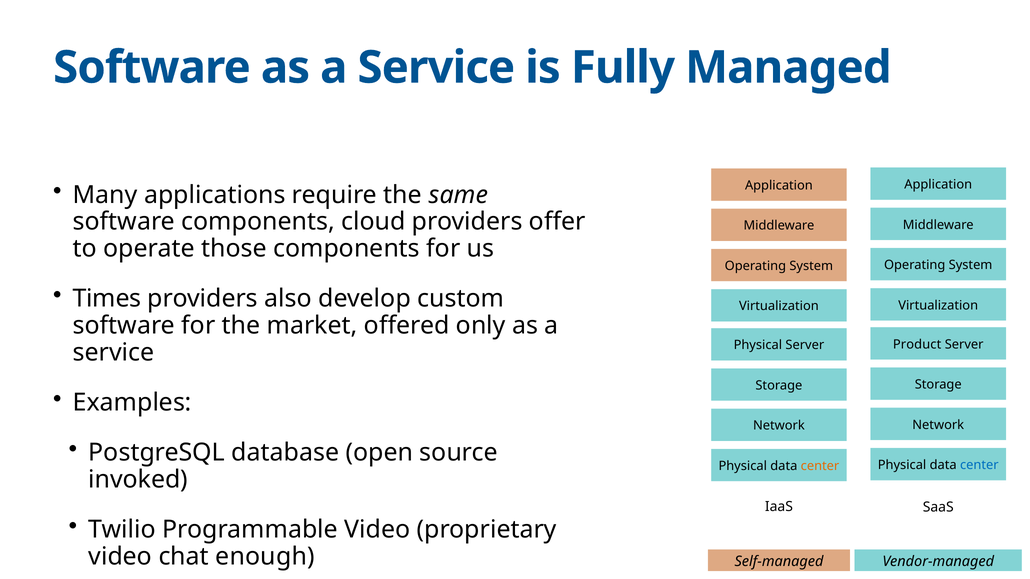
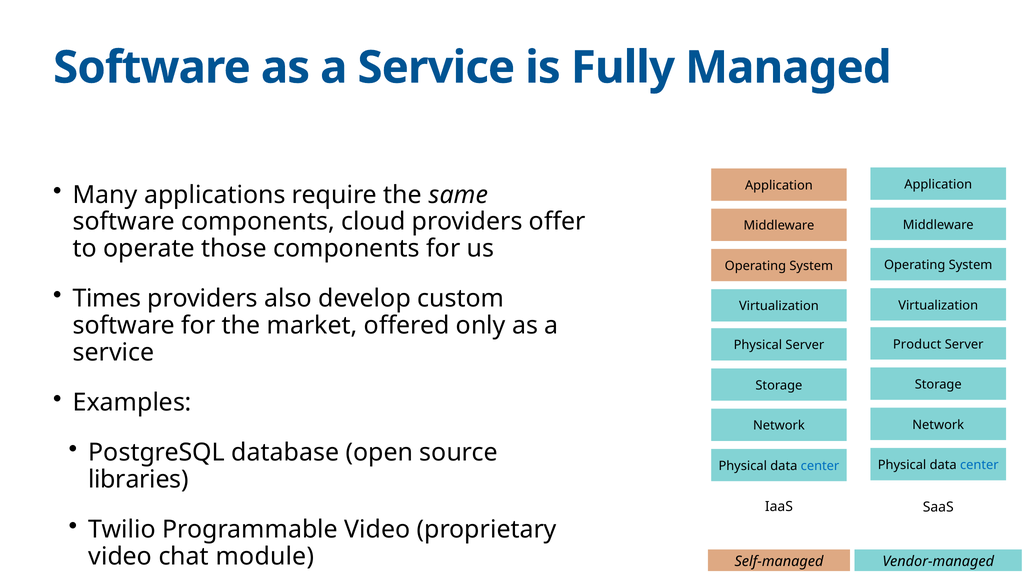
center at (820, 466) colour: orange -> blue
invoked: invoked -> libraries
enough: enough -> module
